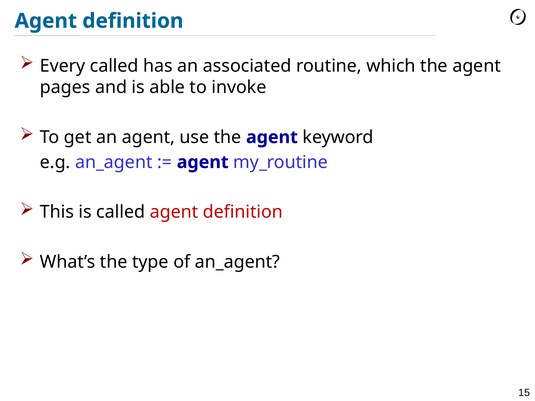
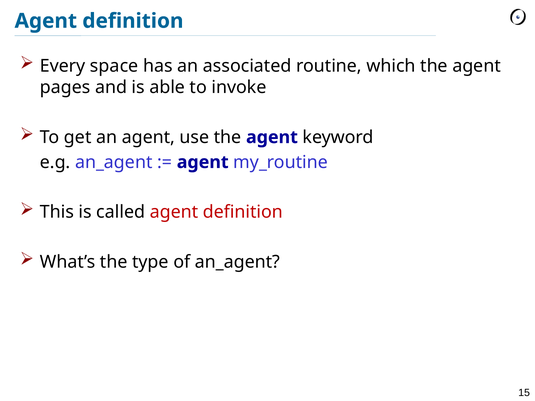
Every called: called -> space
